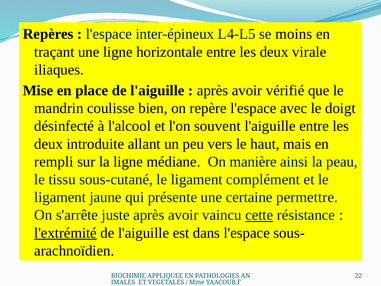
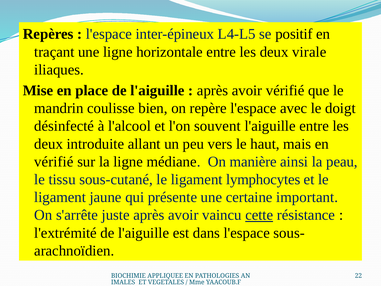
moins: moins -> positif
rempli at (54, 162): rempli -> vérifié
complément: complément -> lymphocytes
permettre: permettre -> important
l'extrémité underline: present -> none
